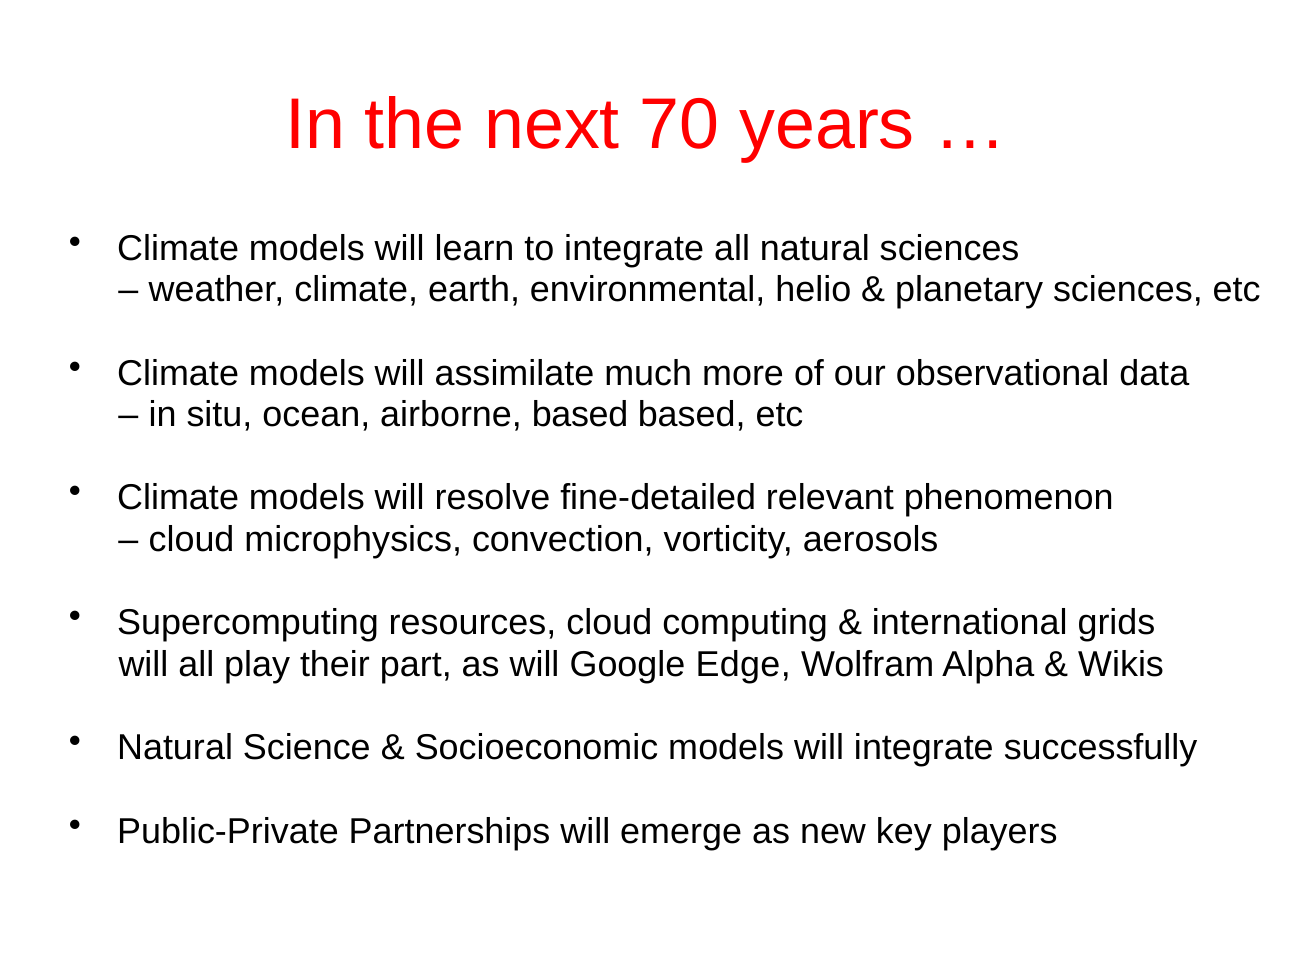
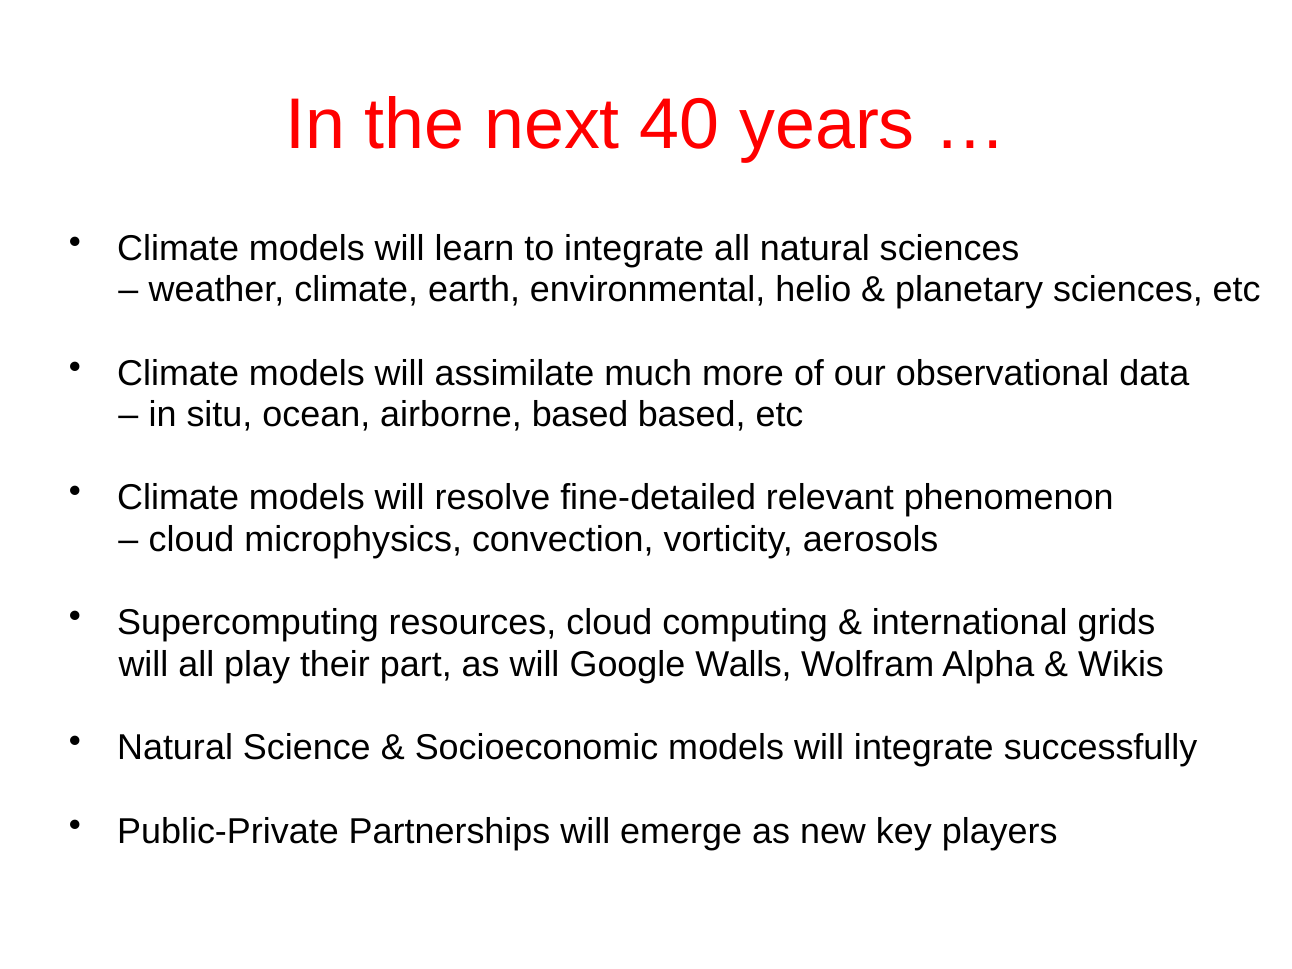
70: 70 -> 40
Edge: Edge -> Walls
